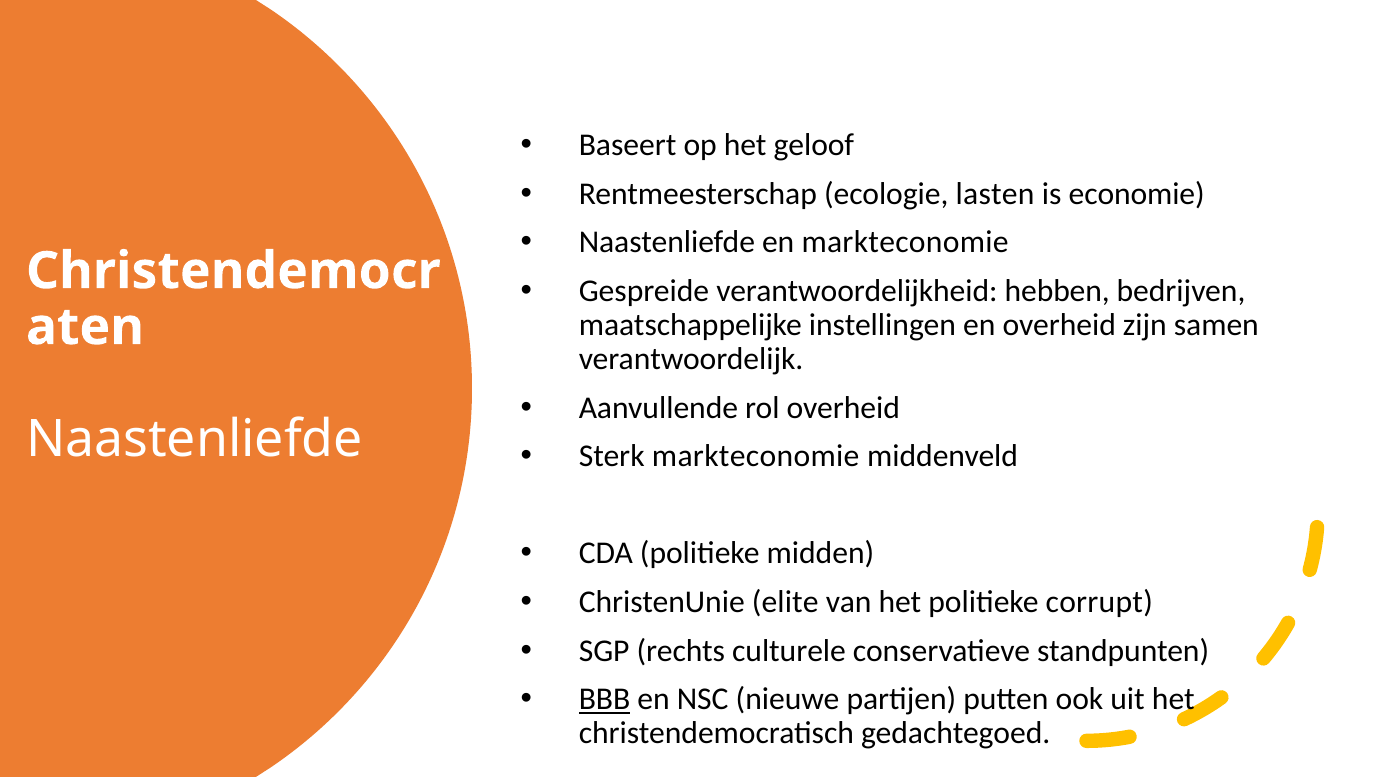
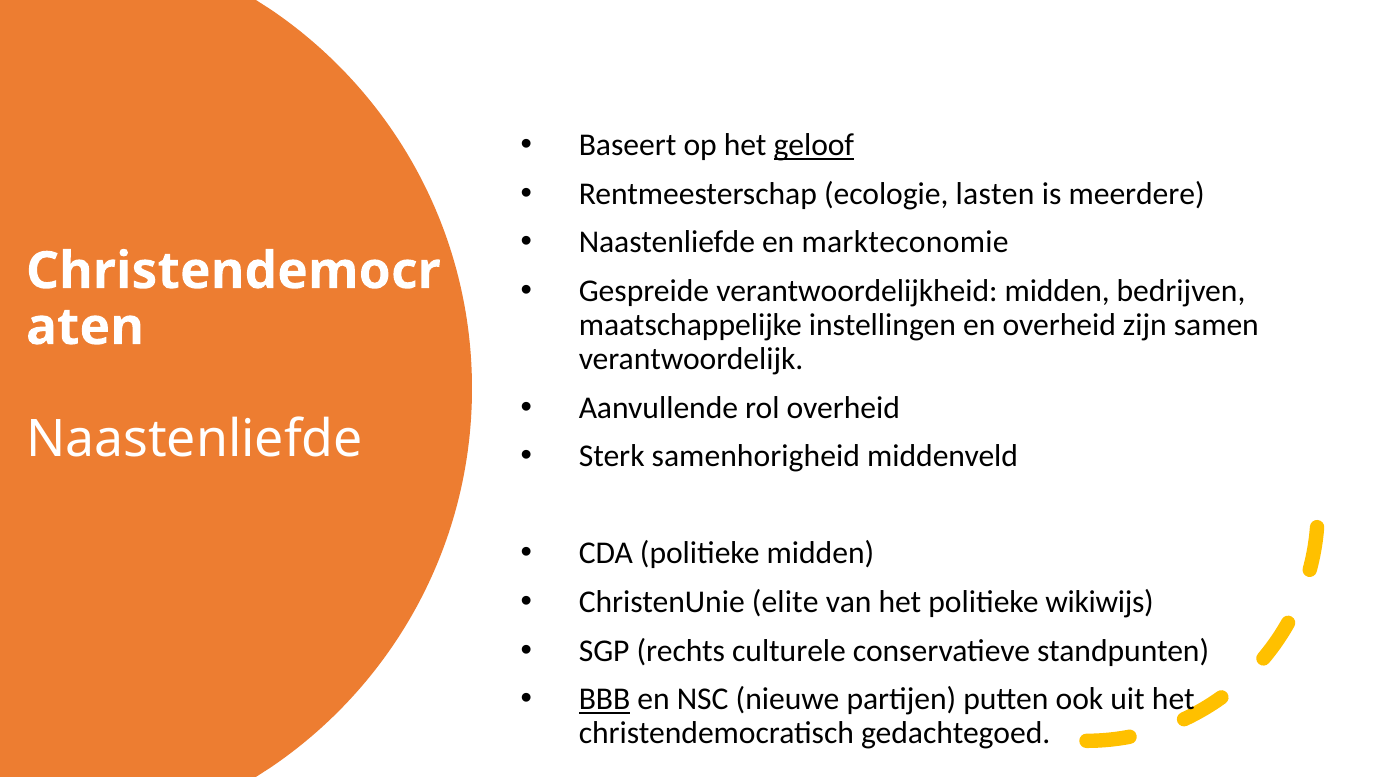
geloof underline: none -> present
economie: economie -> meerdere
verantwoordelijkheid hebben: hebben -> midden
Sterk markteconomie: markteconomie -> samenhorigheid
corrupt: corrupt -> wikiwijs
